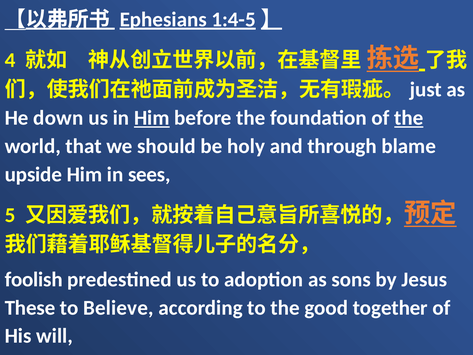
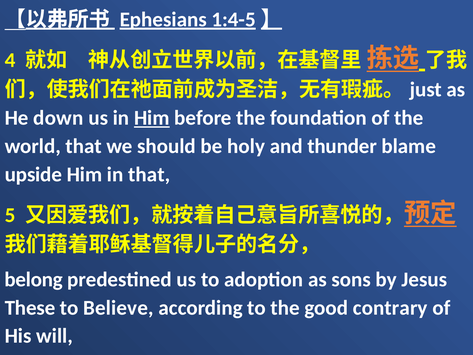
the at (409, 118) underline: present -> none
through: through -> thunder
in sees: sees -> that
foolish: foolish -> belong
together: together -> contrary
